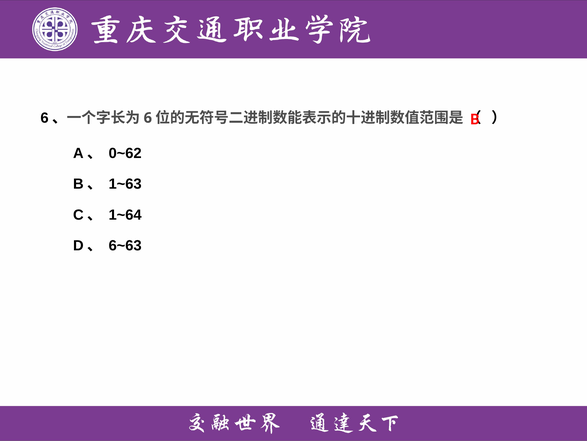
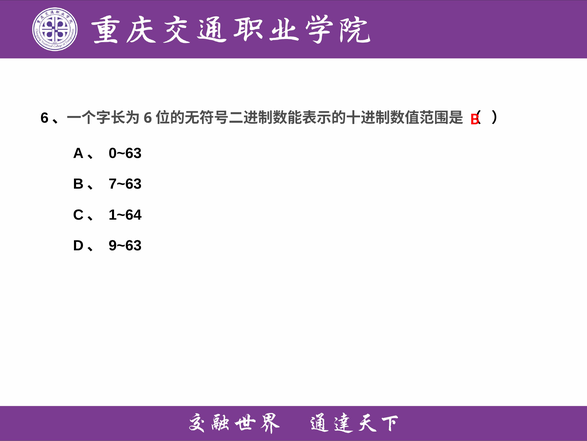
0~62: 0~62 -> 0~63
1~63: 1~63 -> 7~63
6~63: 6~63 -> 9~63
